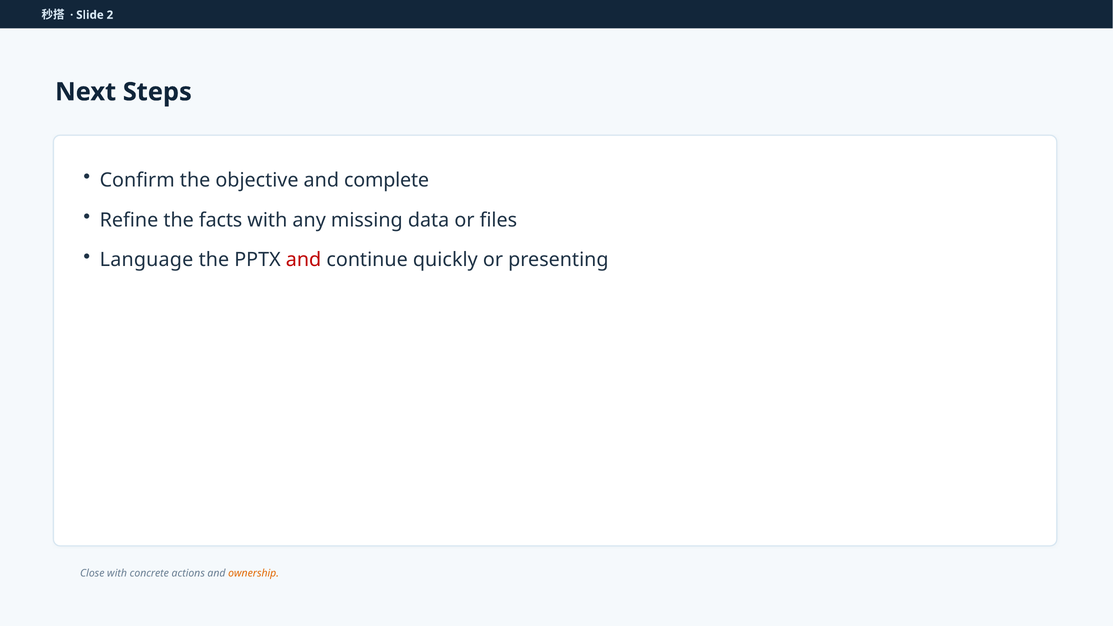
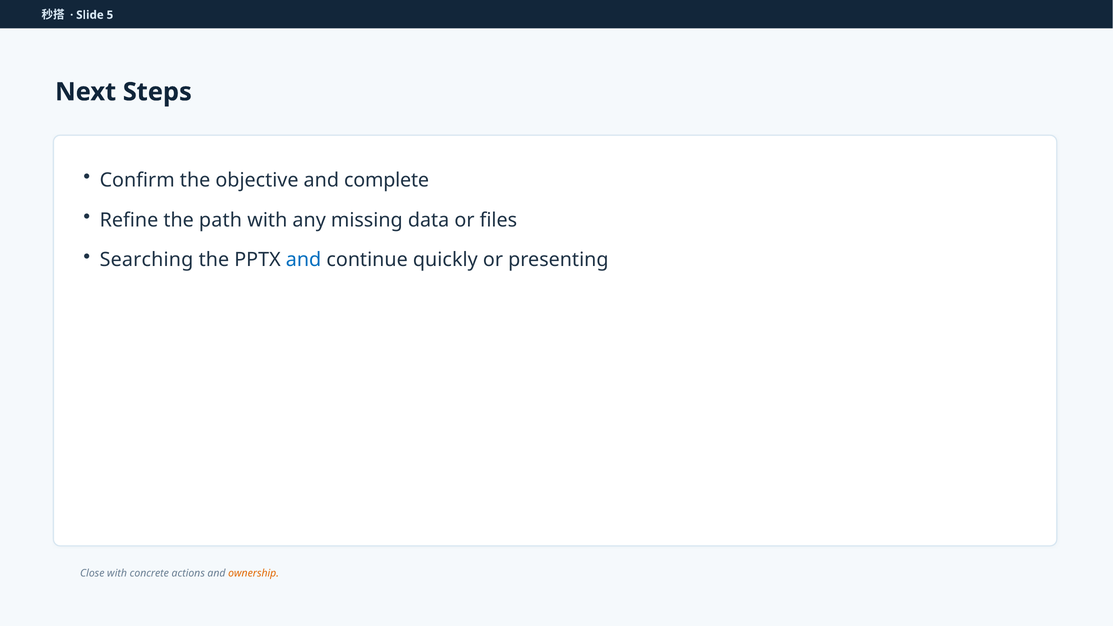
2: 2 -> 5
facts: facts -> path
Language: Language -> Searching
and at (304, 260) colour: red -> blue
